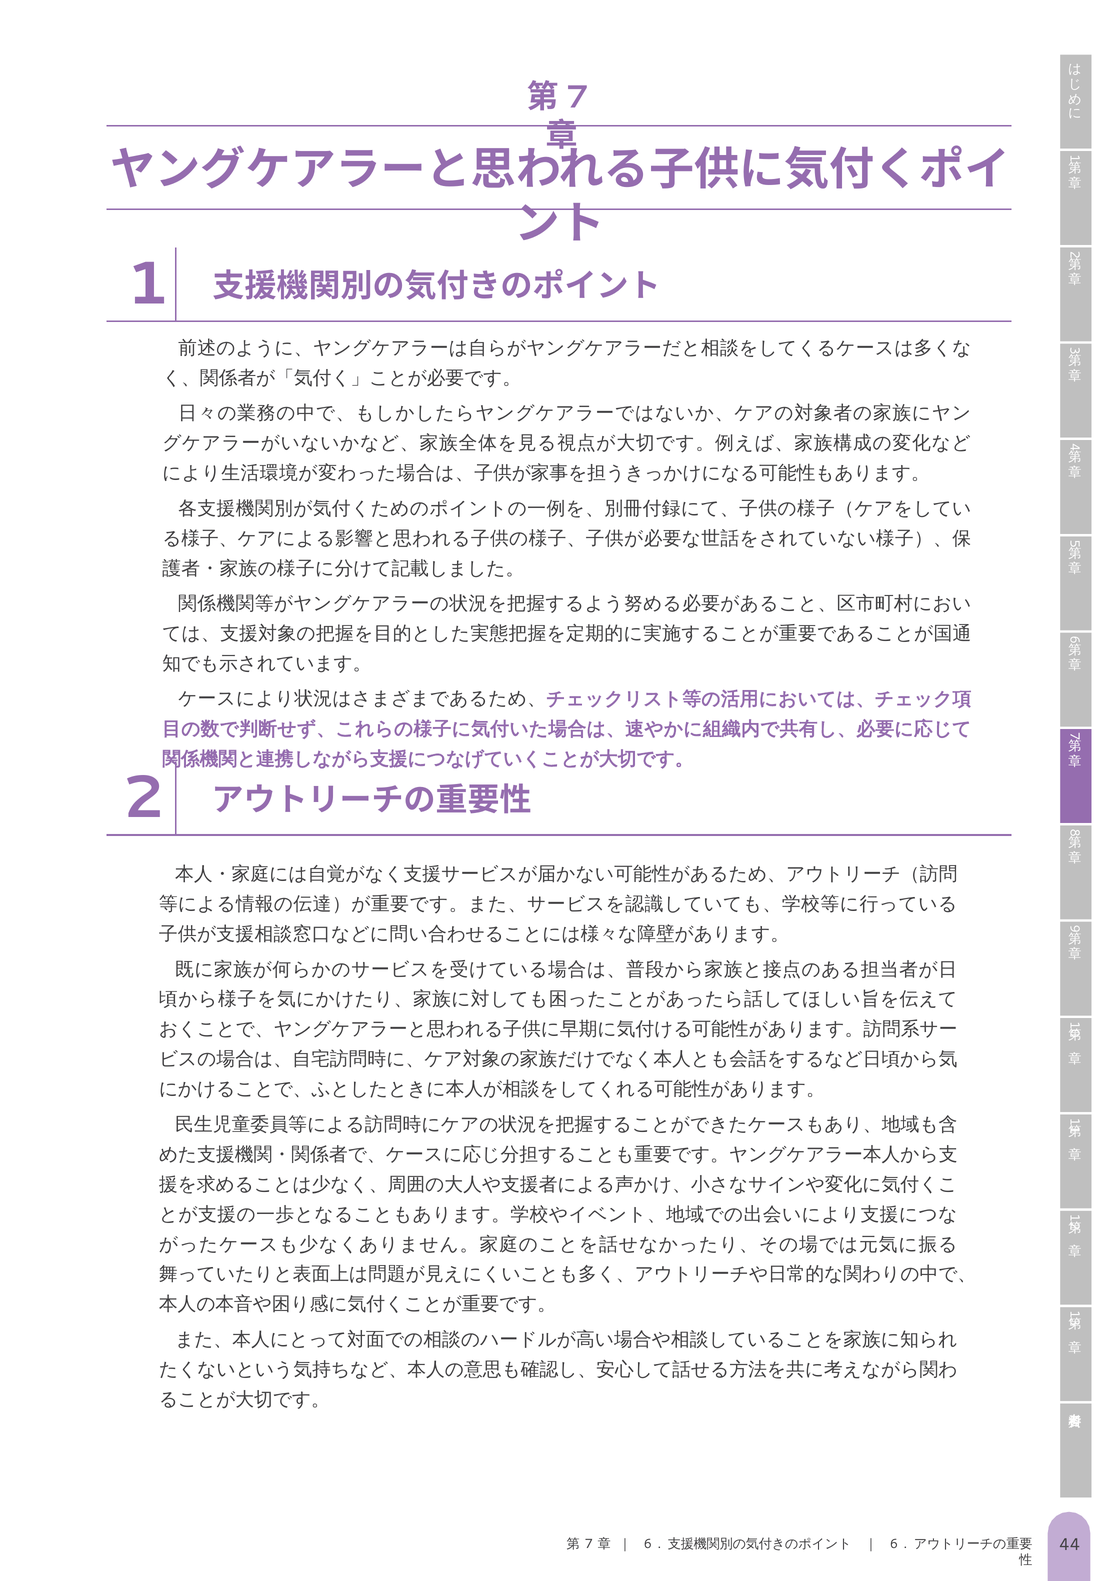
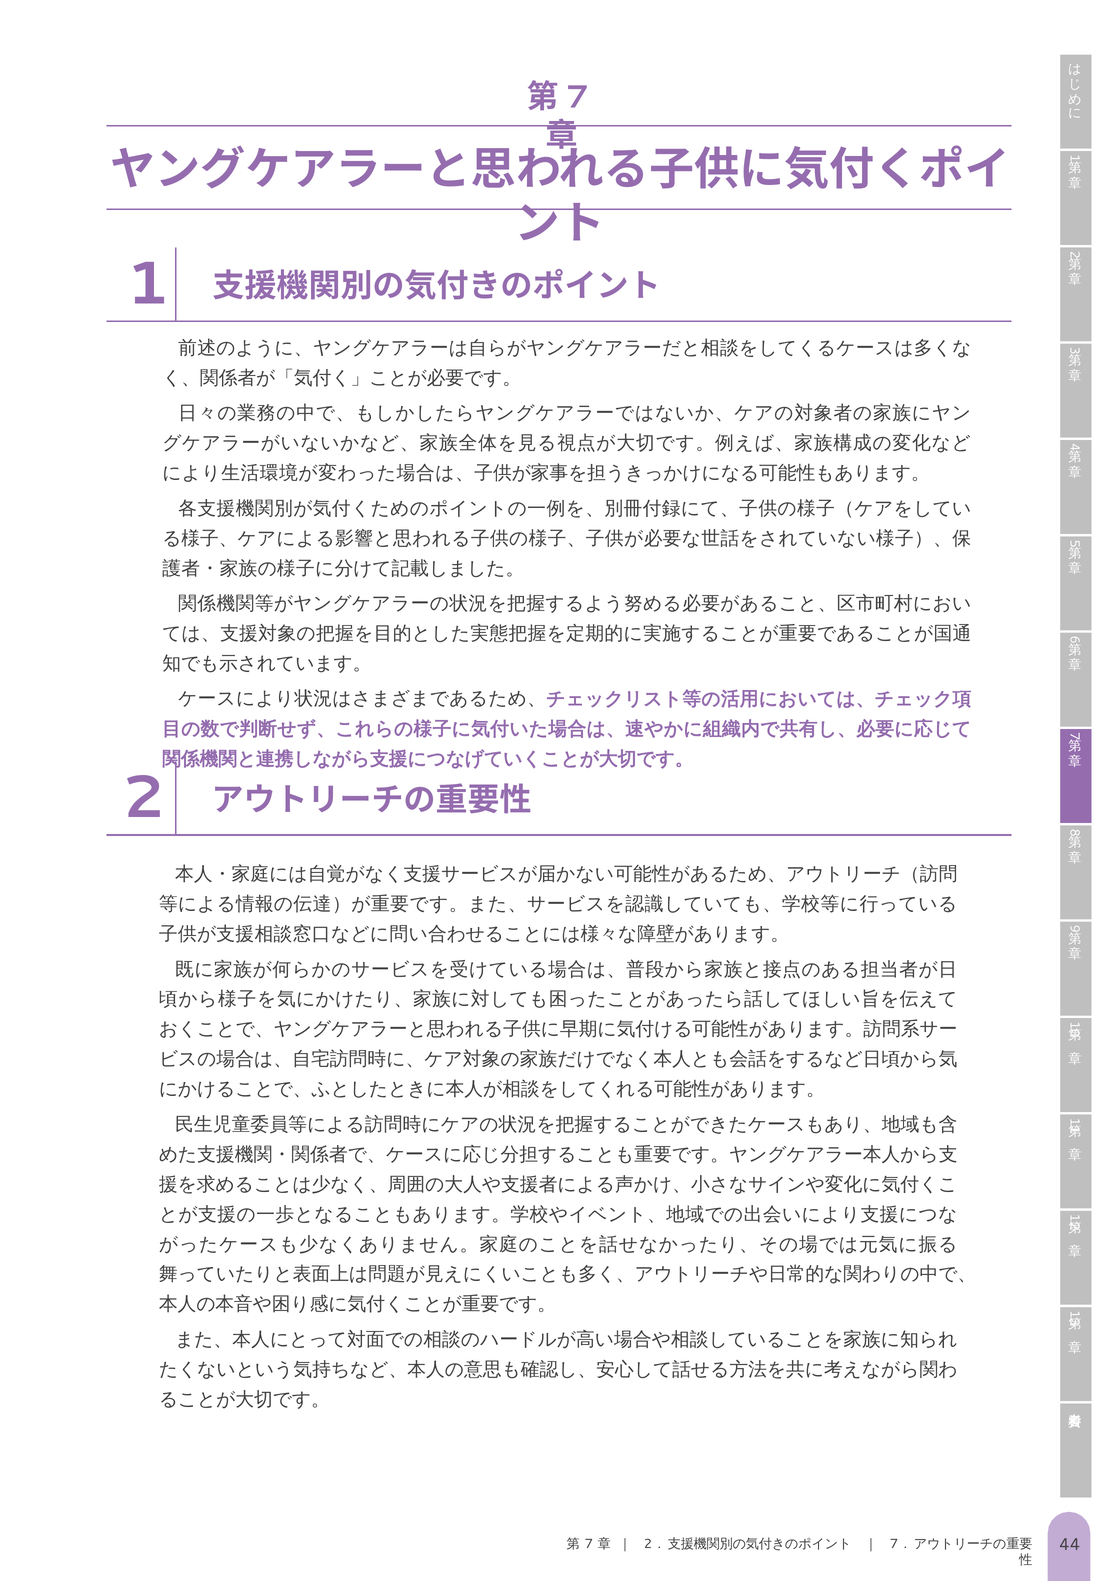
6 at (648, 1544): 6 -> 2
6 at (894, 1544): 6 -> 7
